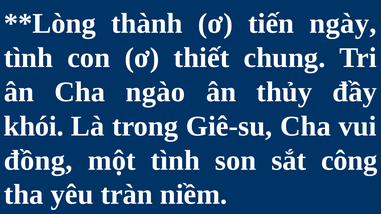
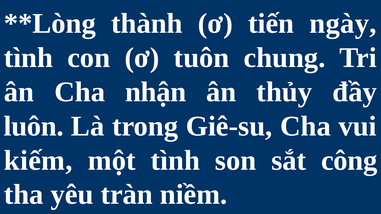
thiết: thiết -> tuôn
ngào: ngào -> nhận
khói: khói -> luôn
đồng: đồng -> kiếm
